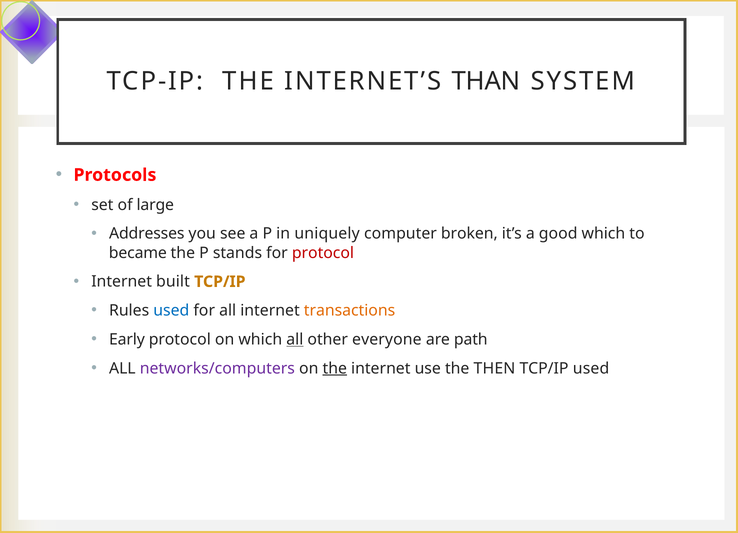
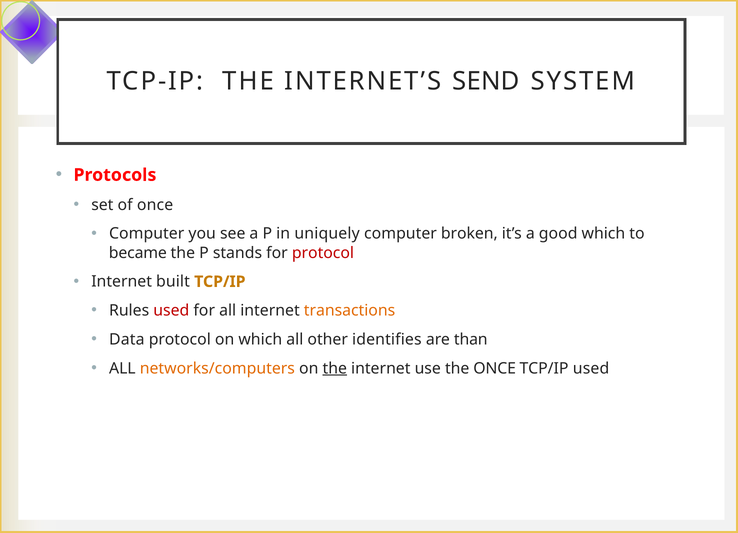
THAN: THAN -> SEND
of large: large -> once
Addresses at (147, 234): Addresses -> Computer
used at (171, 311) colour: blue -> red
Early: Early -> Data
all at (295, 339) underline: present -> none
everyone: everyone -> identifies
path: path -> than
networks/computers colour: purple -> orange
the THEN: THEN -> ONCE
